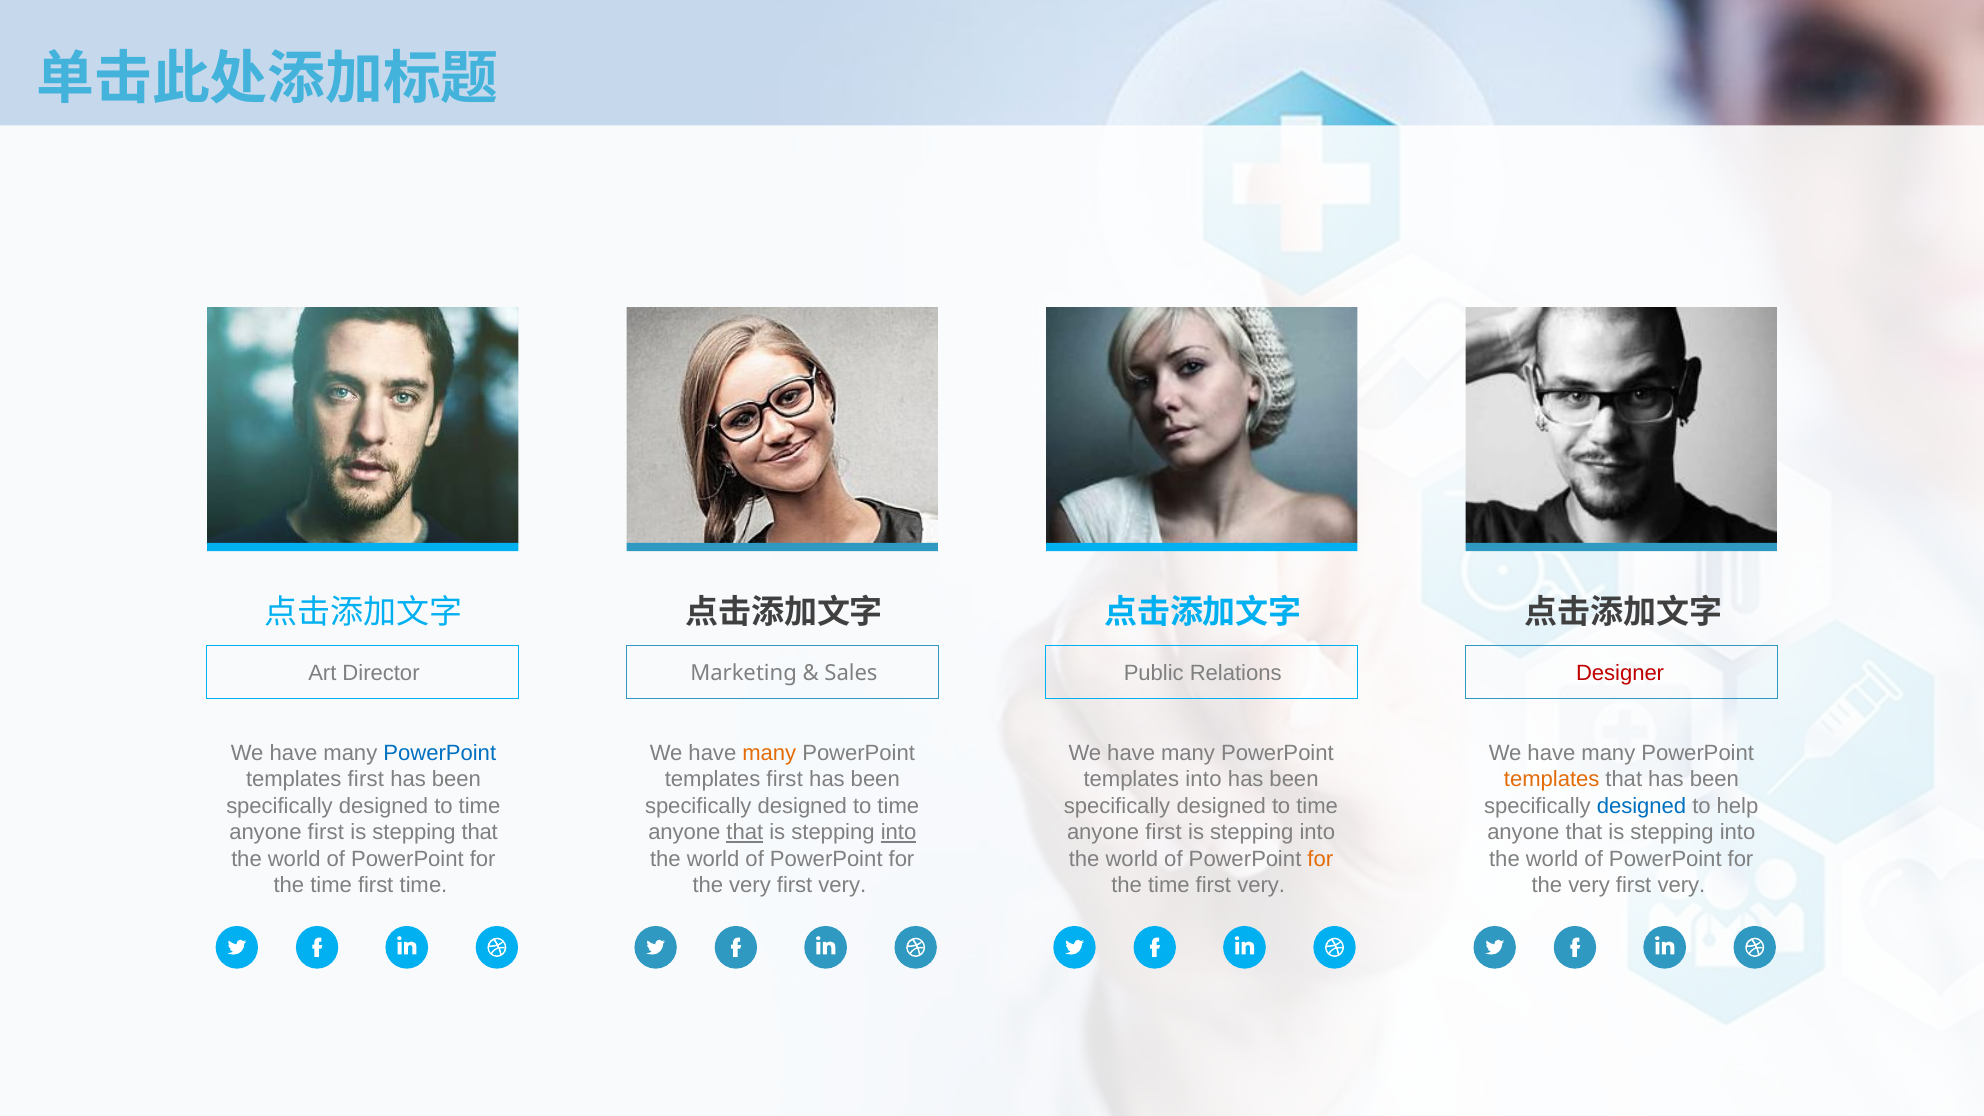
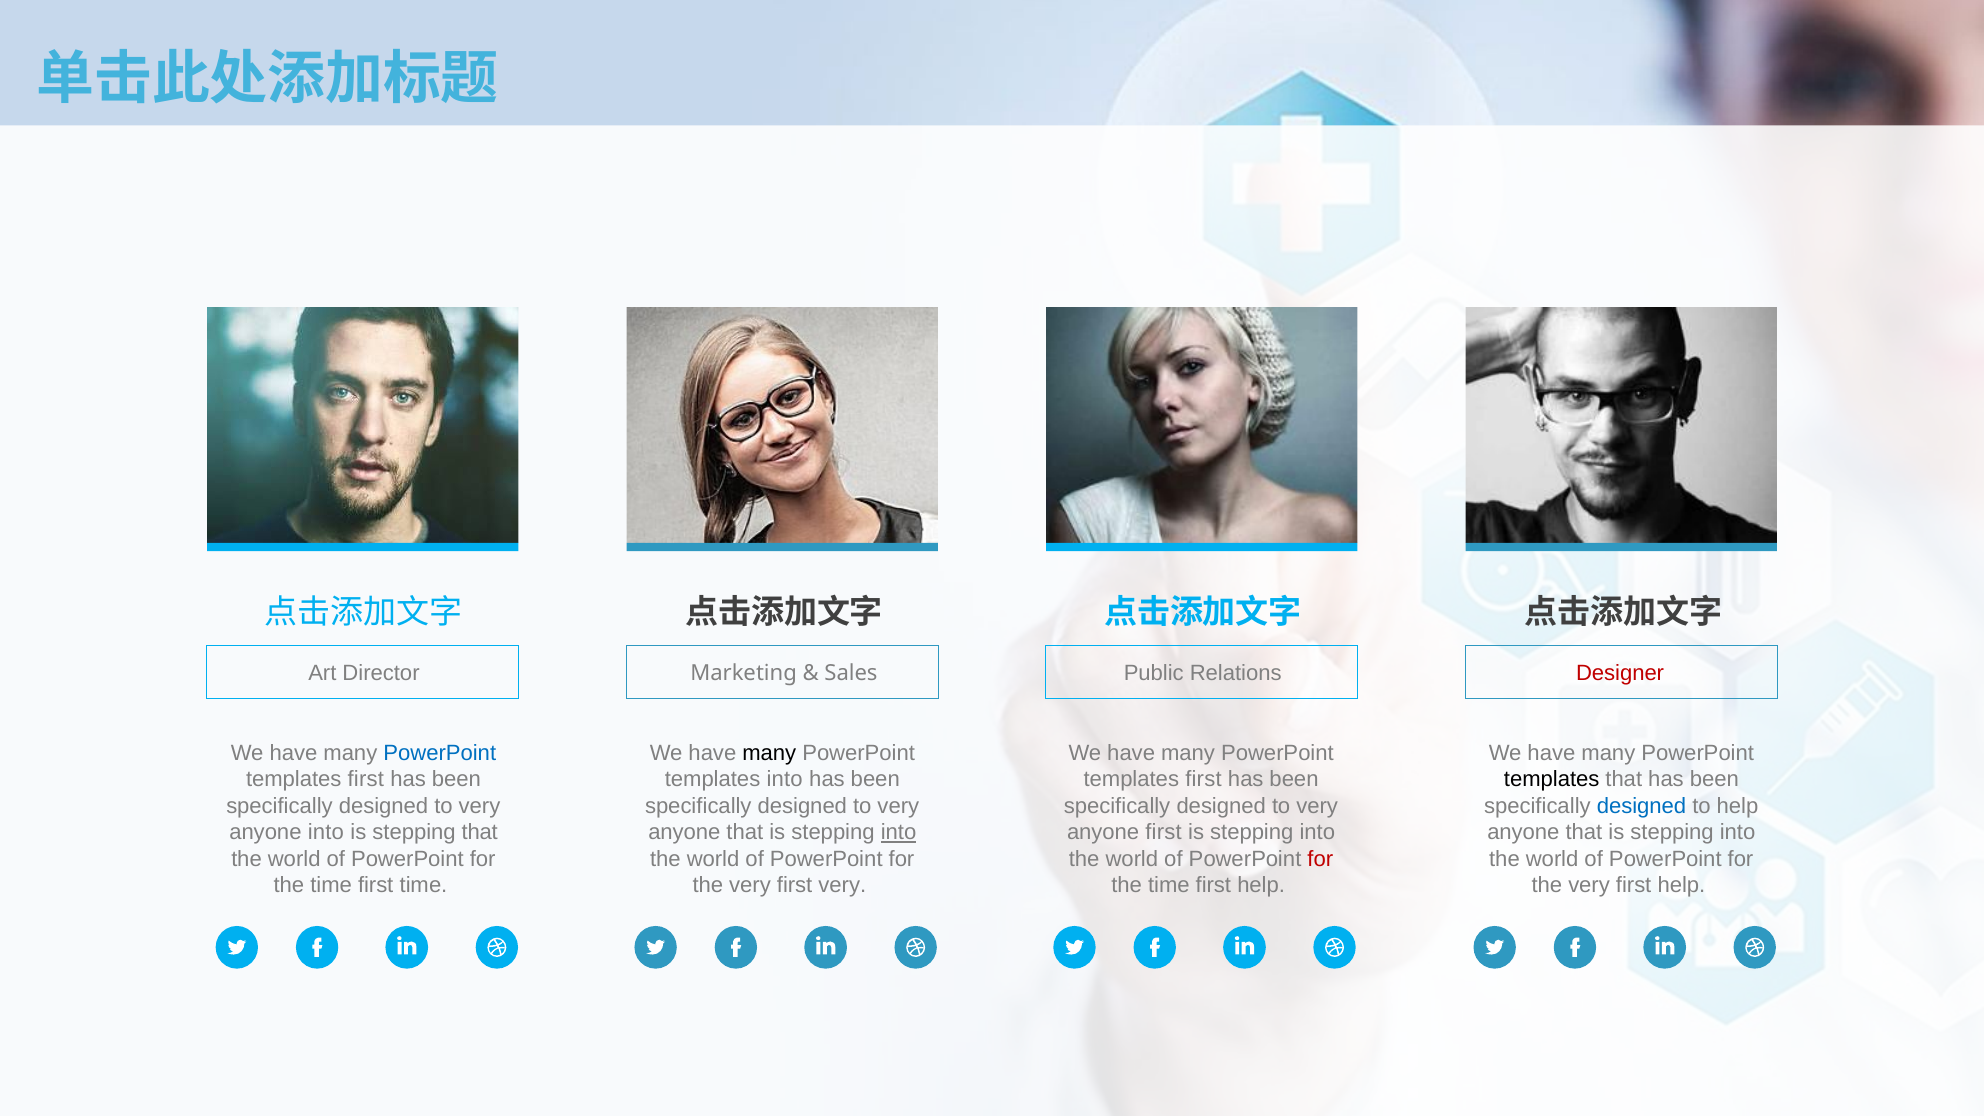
many at (769, 753) colour: orange -> black
first at (785, 780): first -> into
into at (1203, 780): into -> first
templates at (1552, 780) colour: orange -> black
time at (479, 806): time -> very
time at (898, 806): time -> very
time at (1317, 806): time -> very
first at (326, 832): first -> into
that at (745, 832) underline: present -> none
for at (1320, 859) colour: orange -> red
very at (1261, 885): very -> help
very at (1681, 885): very -> help
